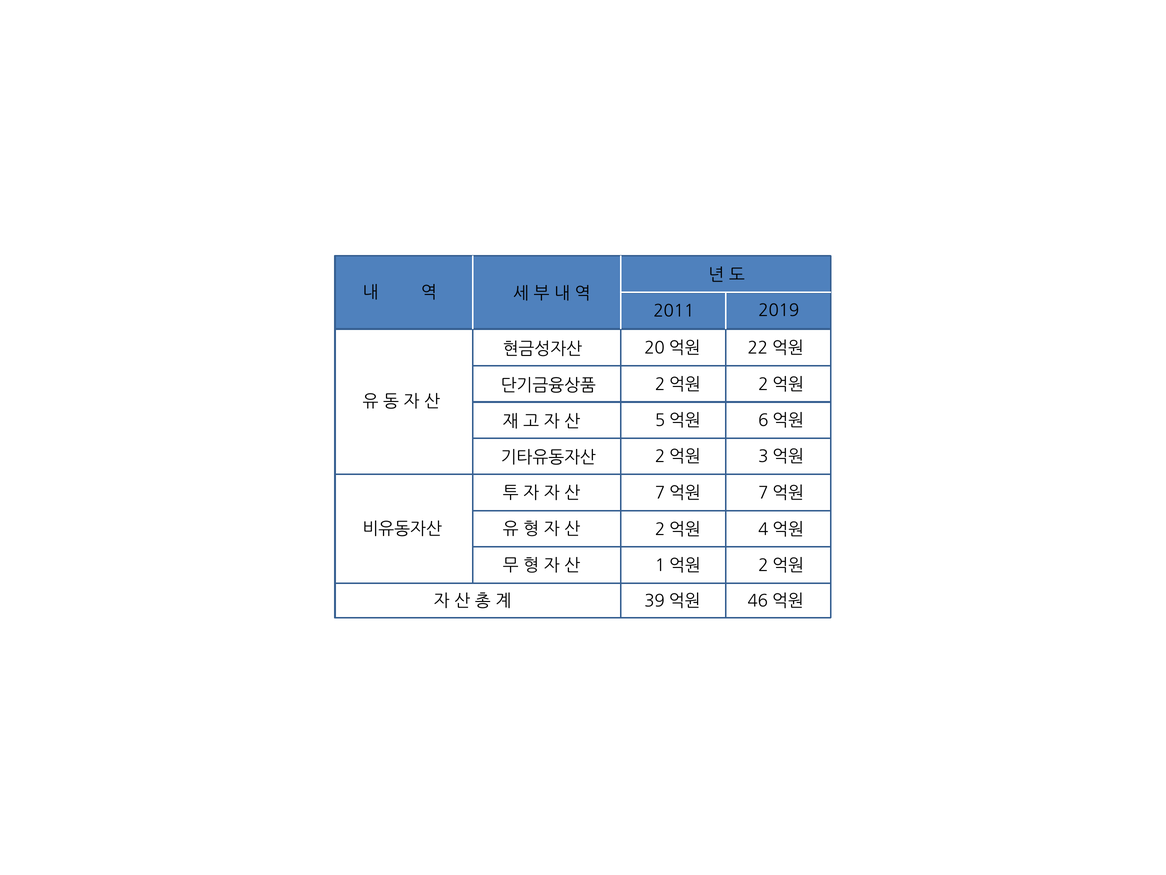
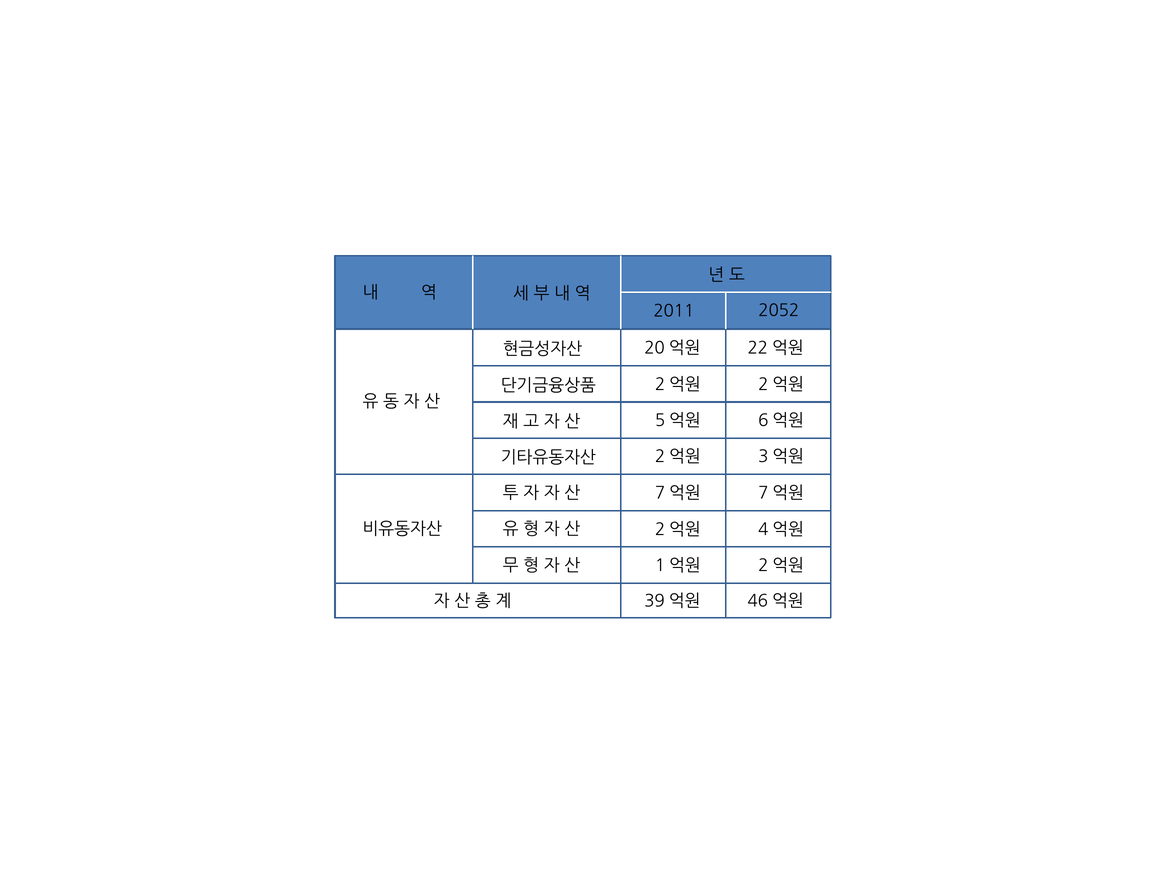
2019: 2019 -> 2052
